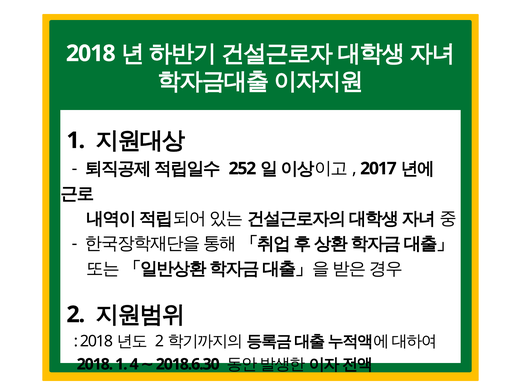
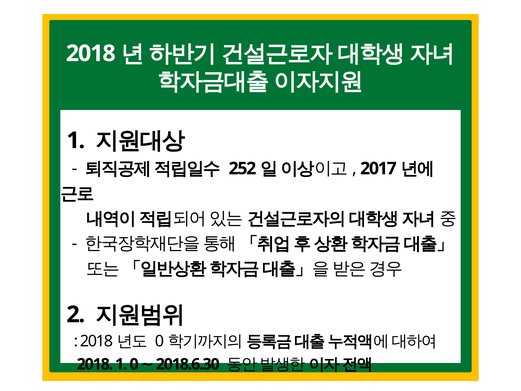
2 at (159, 341): 2 -> 0
1 4: 4 -> 0
